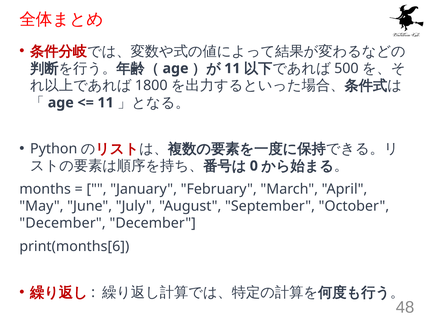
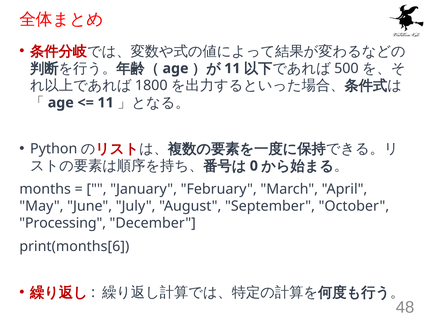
December at (63, 223): December -> Processing
